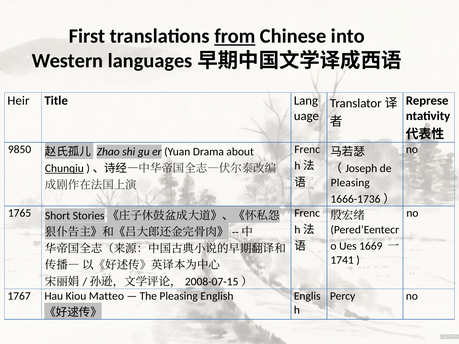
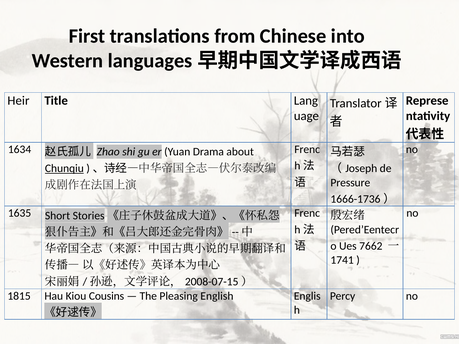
from underline: present -> none
9850: 9850 -> 1634
Pleasing at (350, 183): Pleasing -> Pressure
1765: 1765 -> 1635
1669: 1669 -> 7662
1767: 1767 -> 1815
Matteo: Matteo -> Cousins
